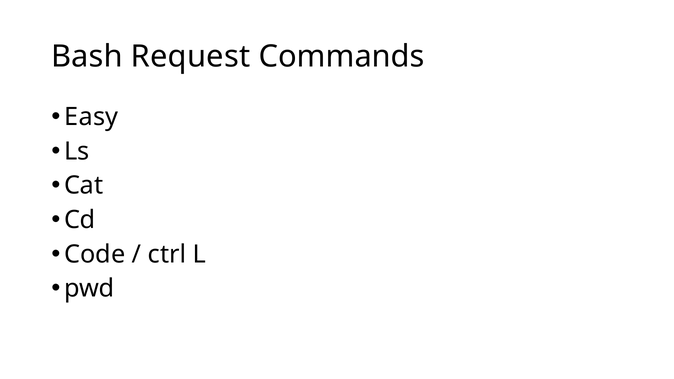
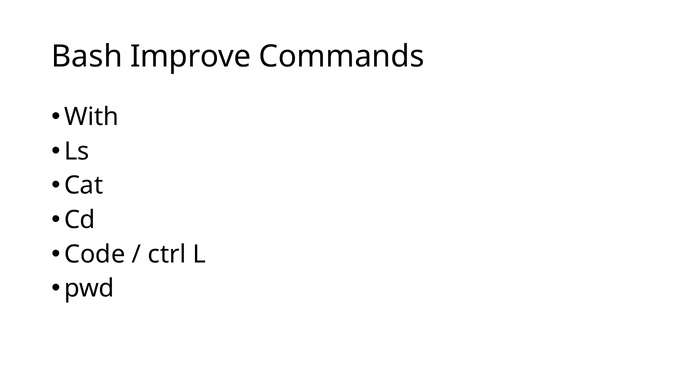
Request: Request -> Improve
Easy: Easy -> With
